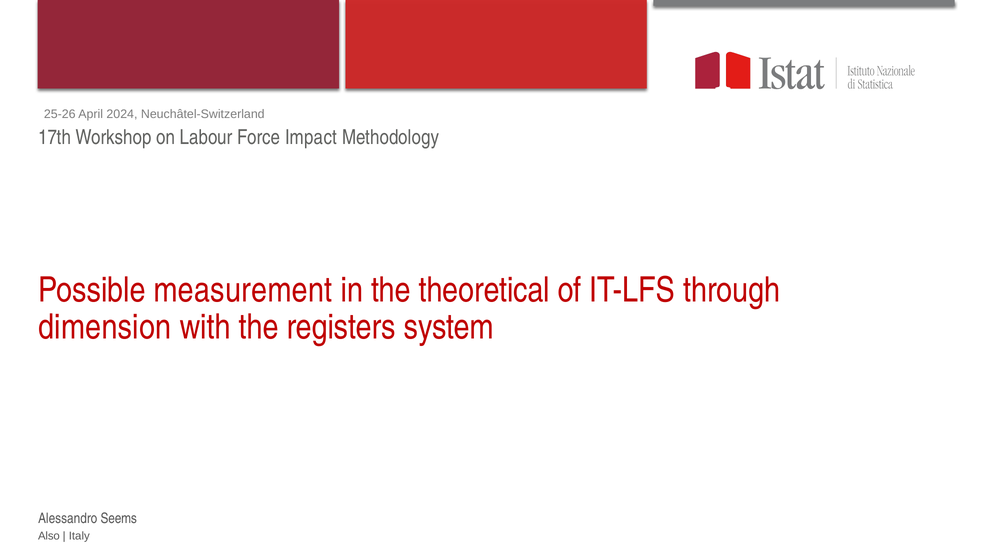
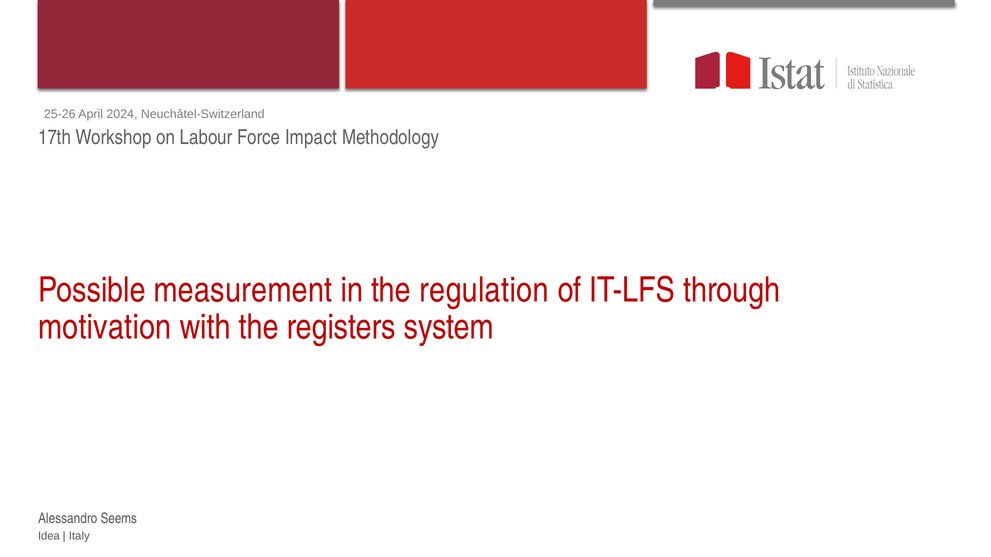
theoretical: theoretical -> regulation
dimension: dimension -> motivation
Also: Also -> Idea
